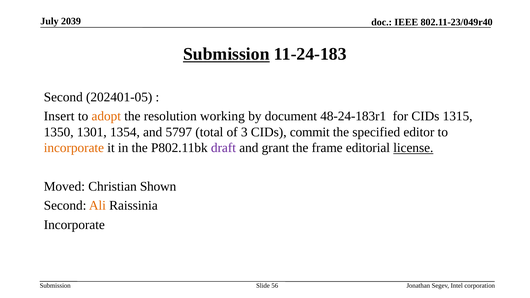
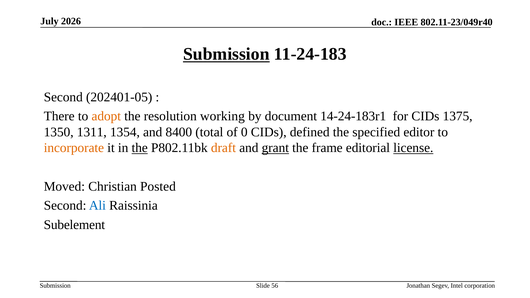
2039: 2039 -> 2026
Insert: Insert -> There
48-24-183r1: 48-24-183r1 -> 14-24-183r1
1315: 1315 -> 1375
1301: 1301 -> 1311
5797: 5797 -> 8400
3: 3 -> 0
commit: commit -> defined
the at (140, 148) underline: none -> present
draft colour: purple -> orange
grant underline: none -> present
Shown: Shown -> Posted
Ali colour: orange -> blue
Incorporate at (74, 225): Incorporate -> Subelement
